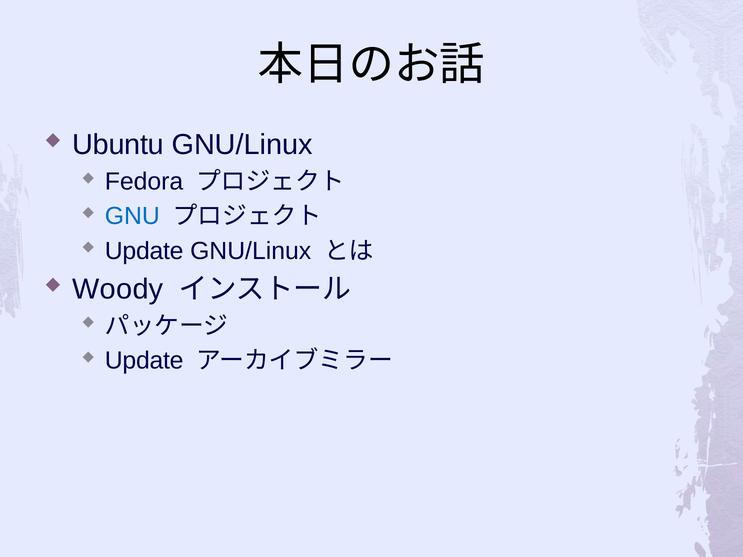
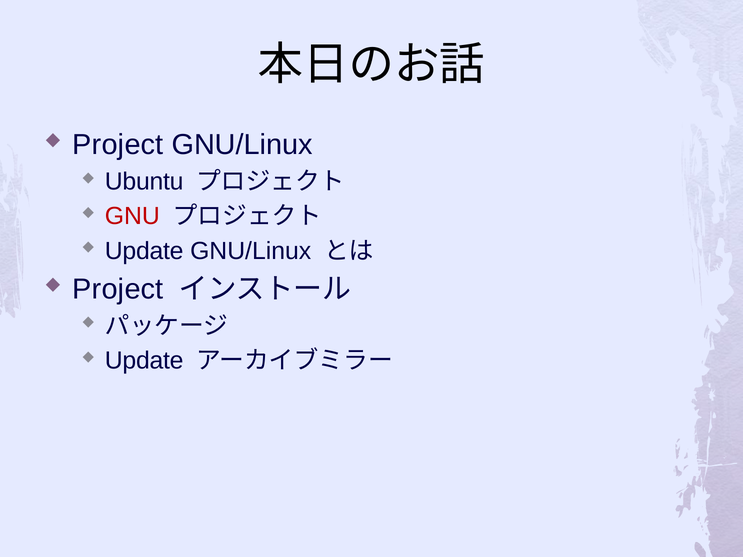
Ubuntu at (118, 145): Ubuntu -> Project
Fedora: Fedora -> Ubuntu
GNU colour: blue -> red
Woody at (118, 289): Woody -> Project
